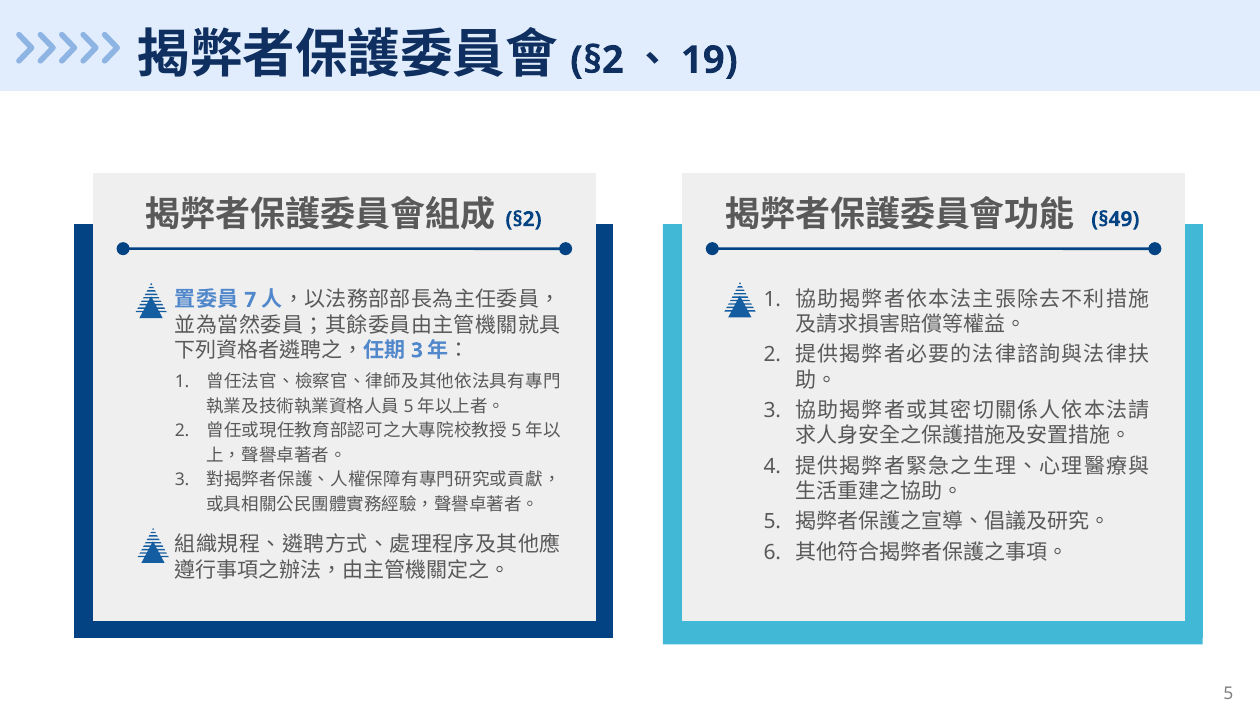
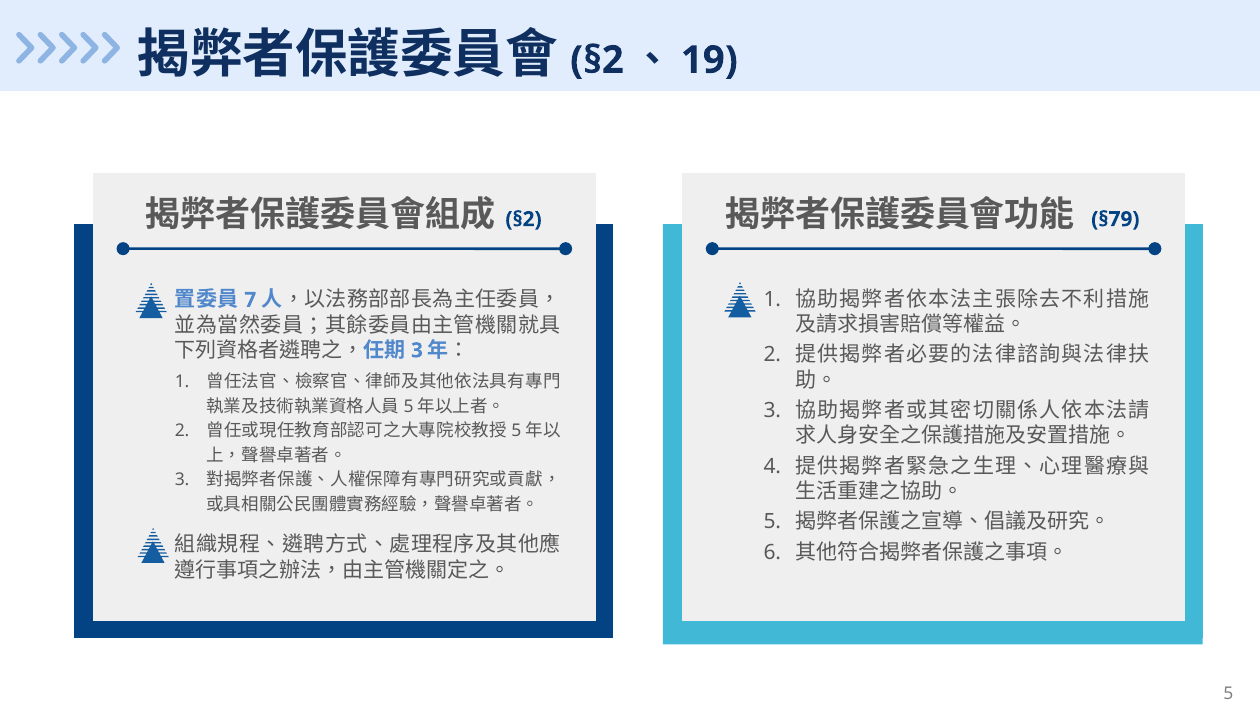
§49: §49 -> §79
